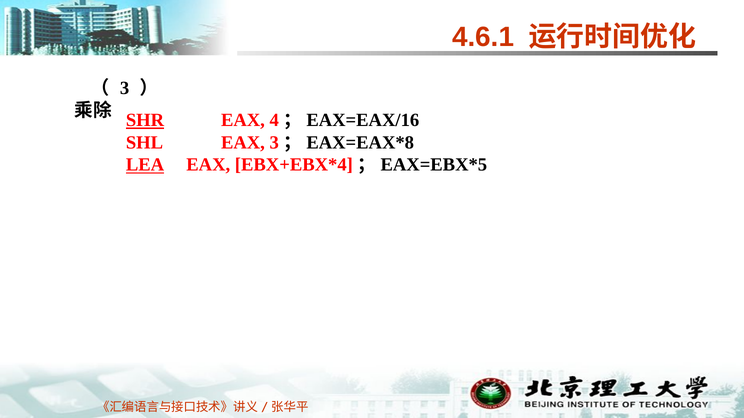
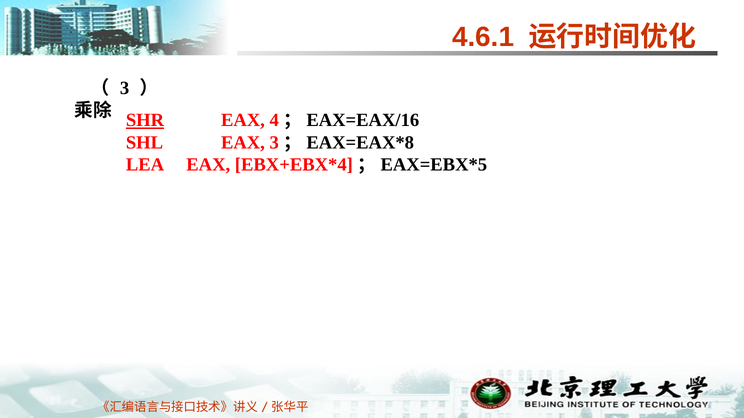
LEA underline: present -> none
